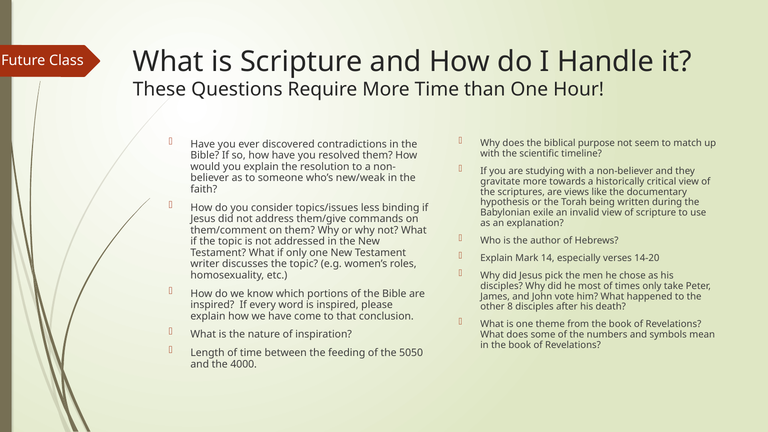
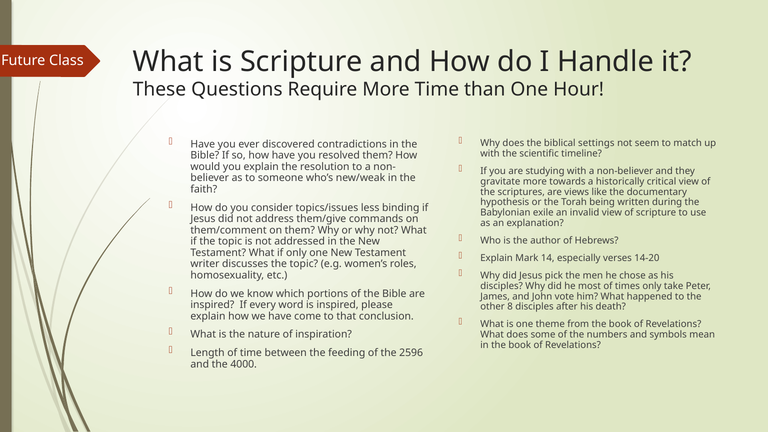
purpose: purpose -> settings
5050: 5050 -> 2596
